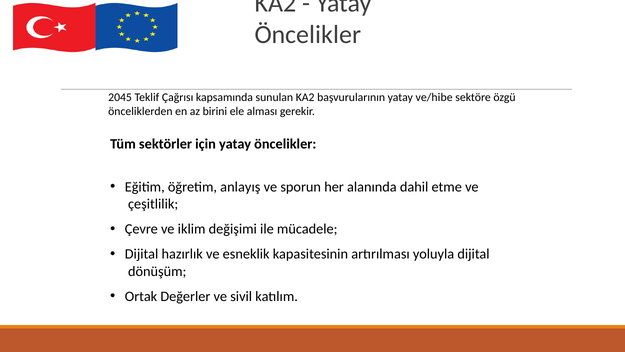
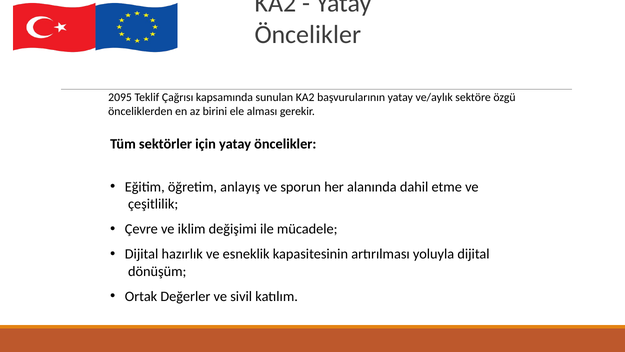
2045: 2045 -> 2095
ve/hibe: ve/hibe -> ve/aylık
